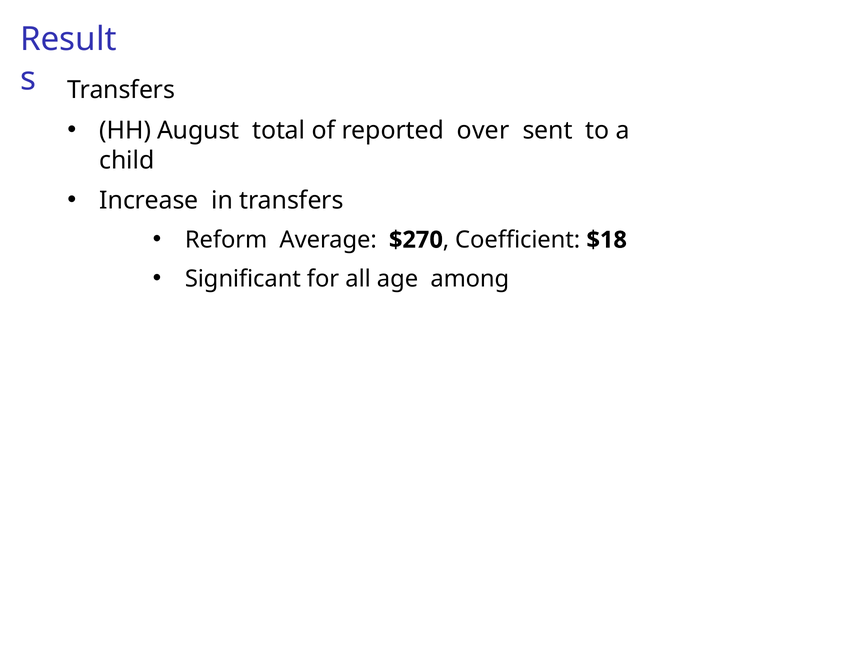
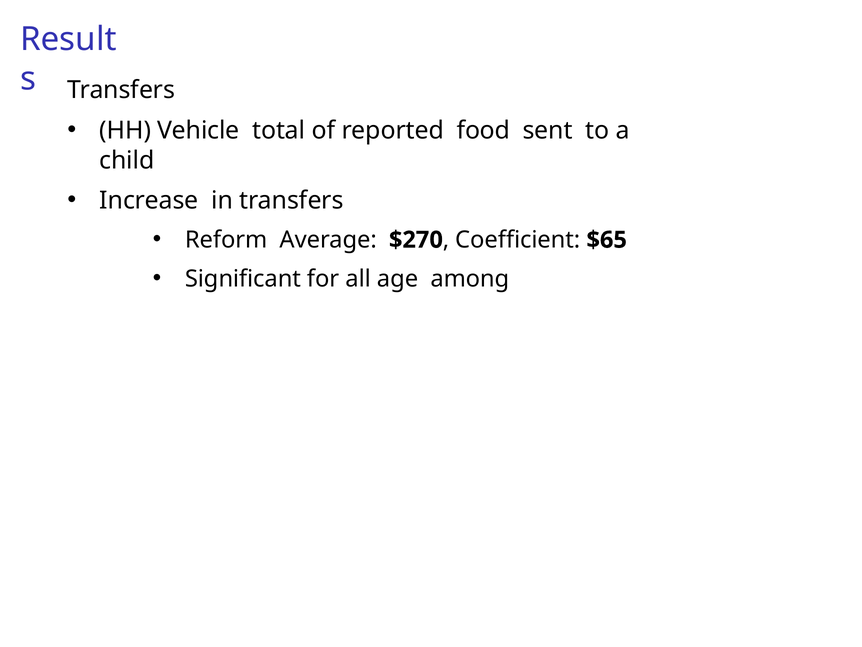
August: August -> Vehicle
over: over -> food
$18: $18 -> $65
